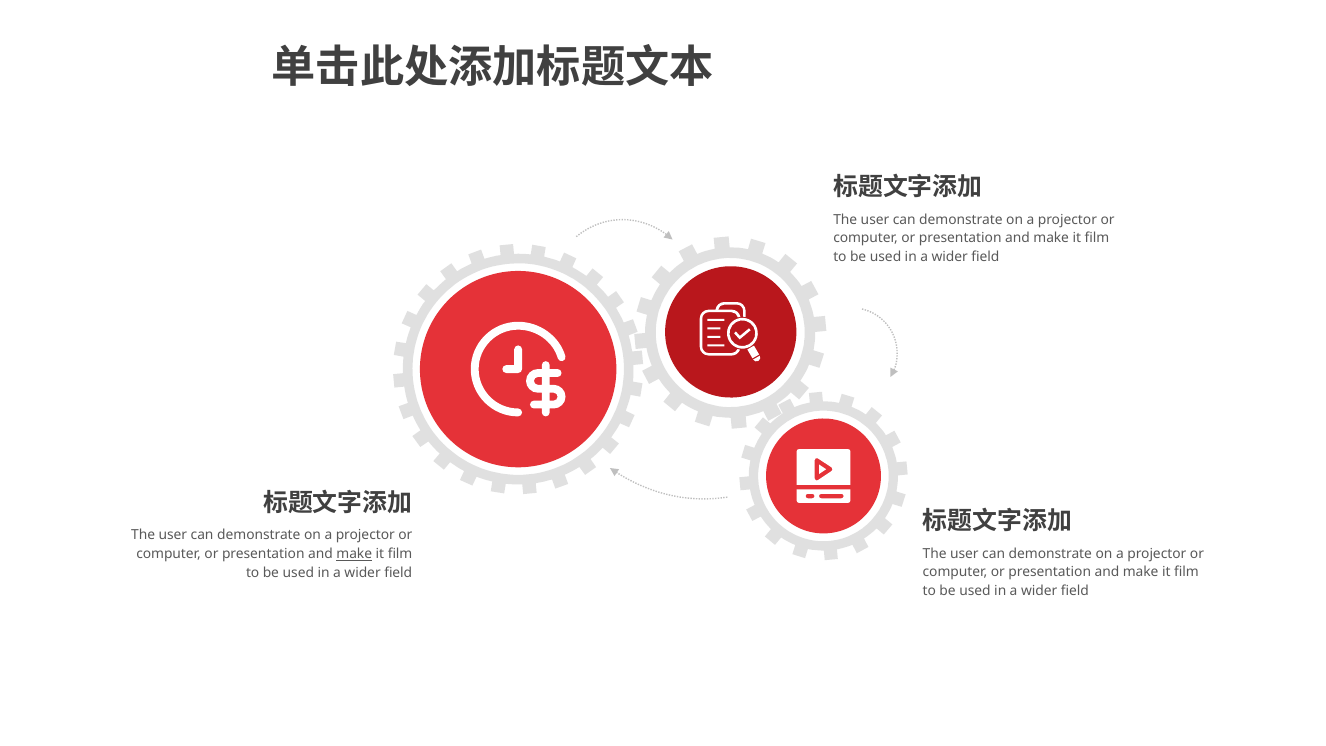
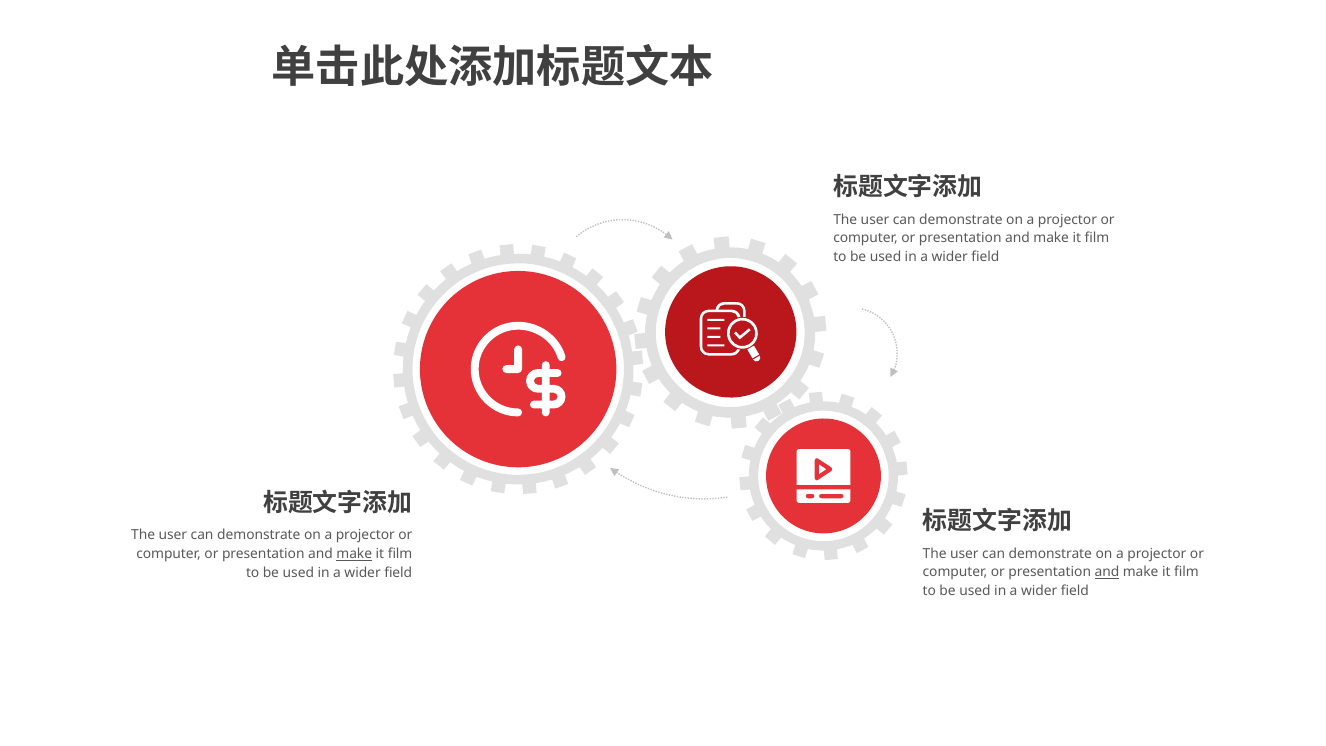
and at (1107, 572) underline: none -> present
